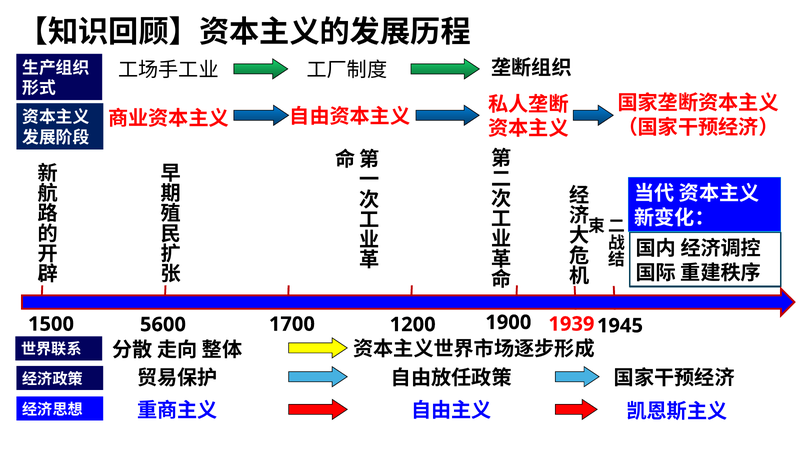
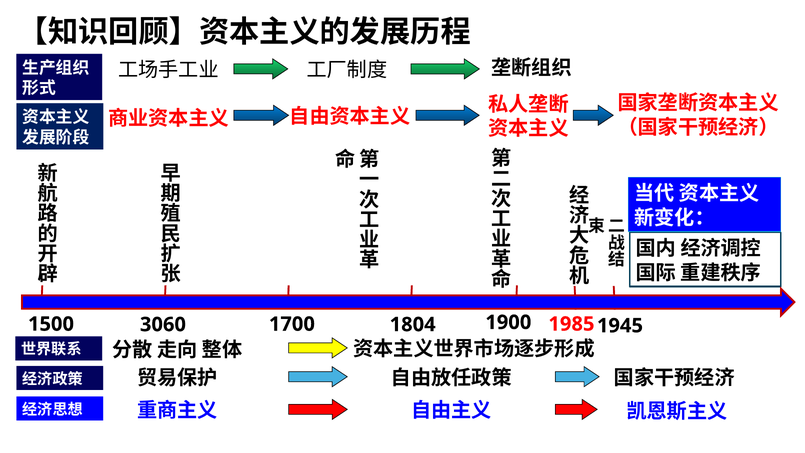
1939: 1939 -> 1985
5600: 5600 -> 3060
1200: 1200 -> 1804
